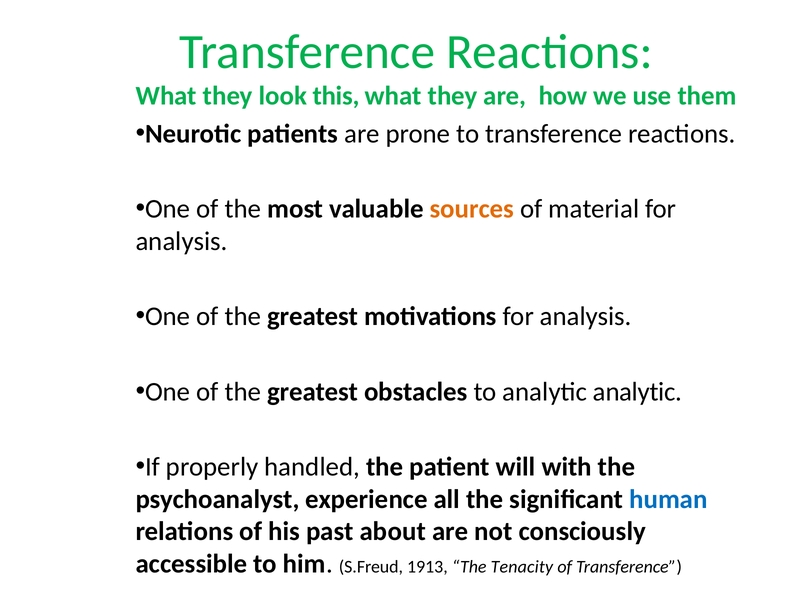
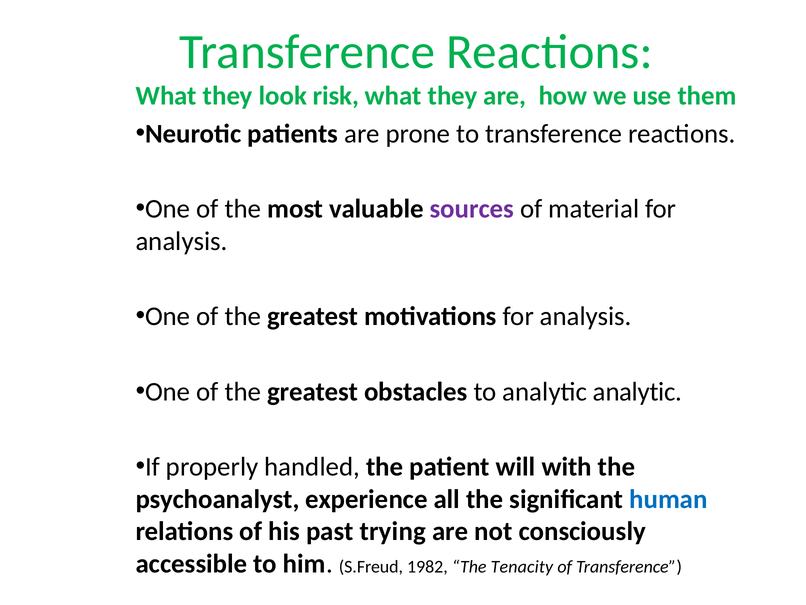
this: this -> risk
sources colour: orange -> purple
about: about -> trying
1913: 1913 -> 1982
